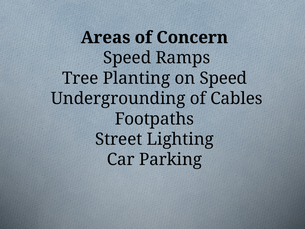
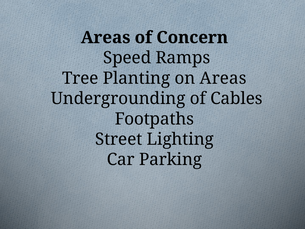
on Speed: Speed -> Areas
